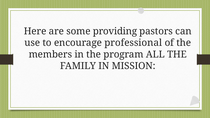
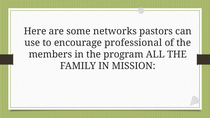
providing: providing -> networks
